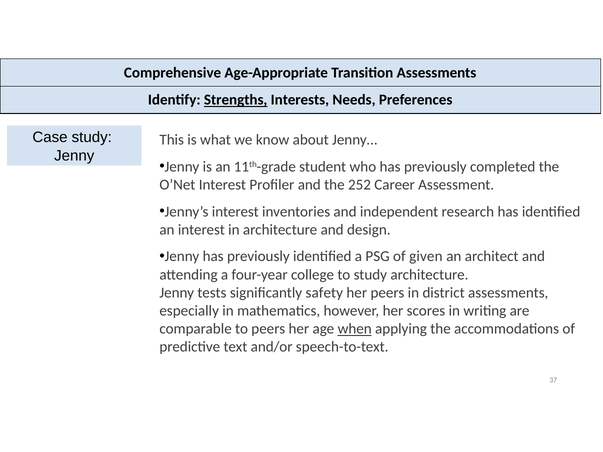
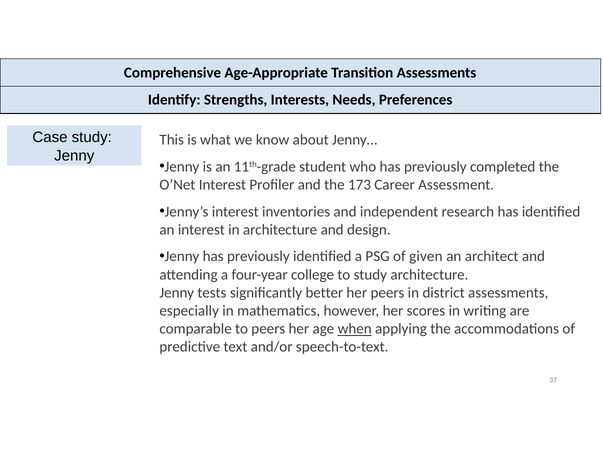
Strengths underline: present -> none
252: 252 -> 173
safety: safety -> better
